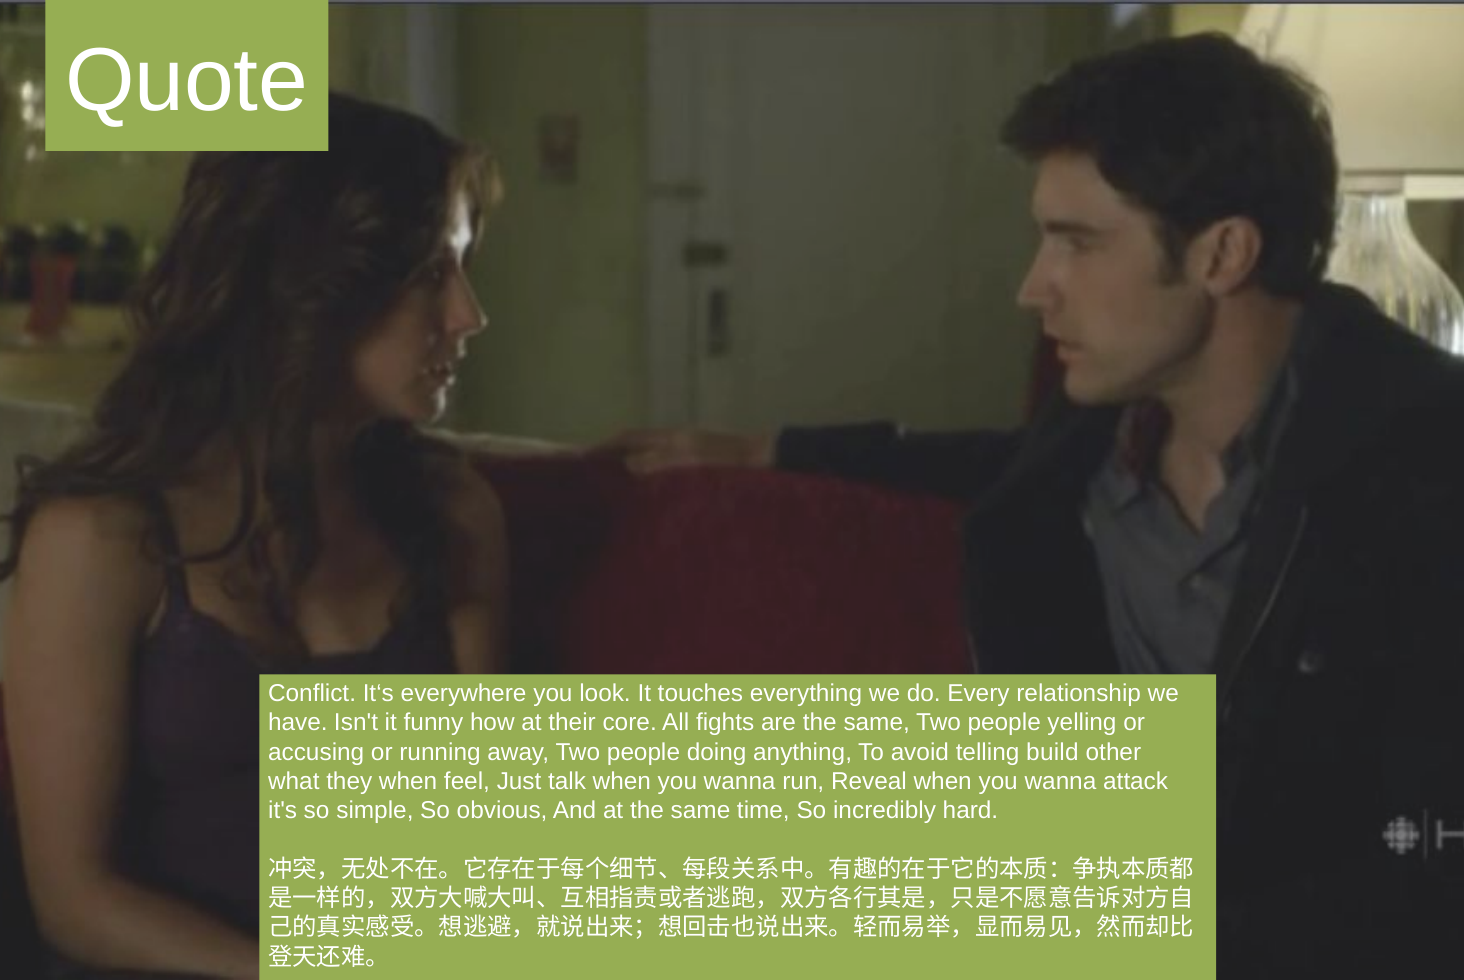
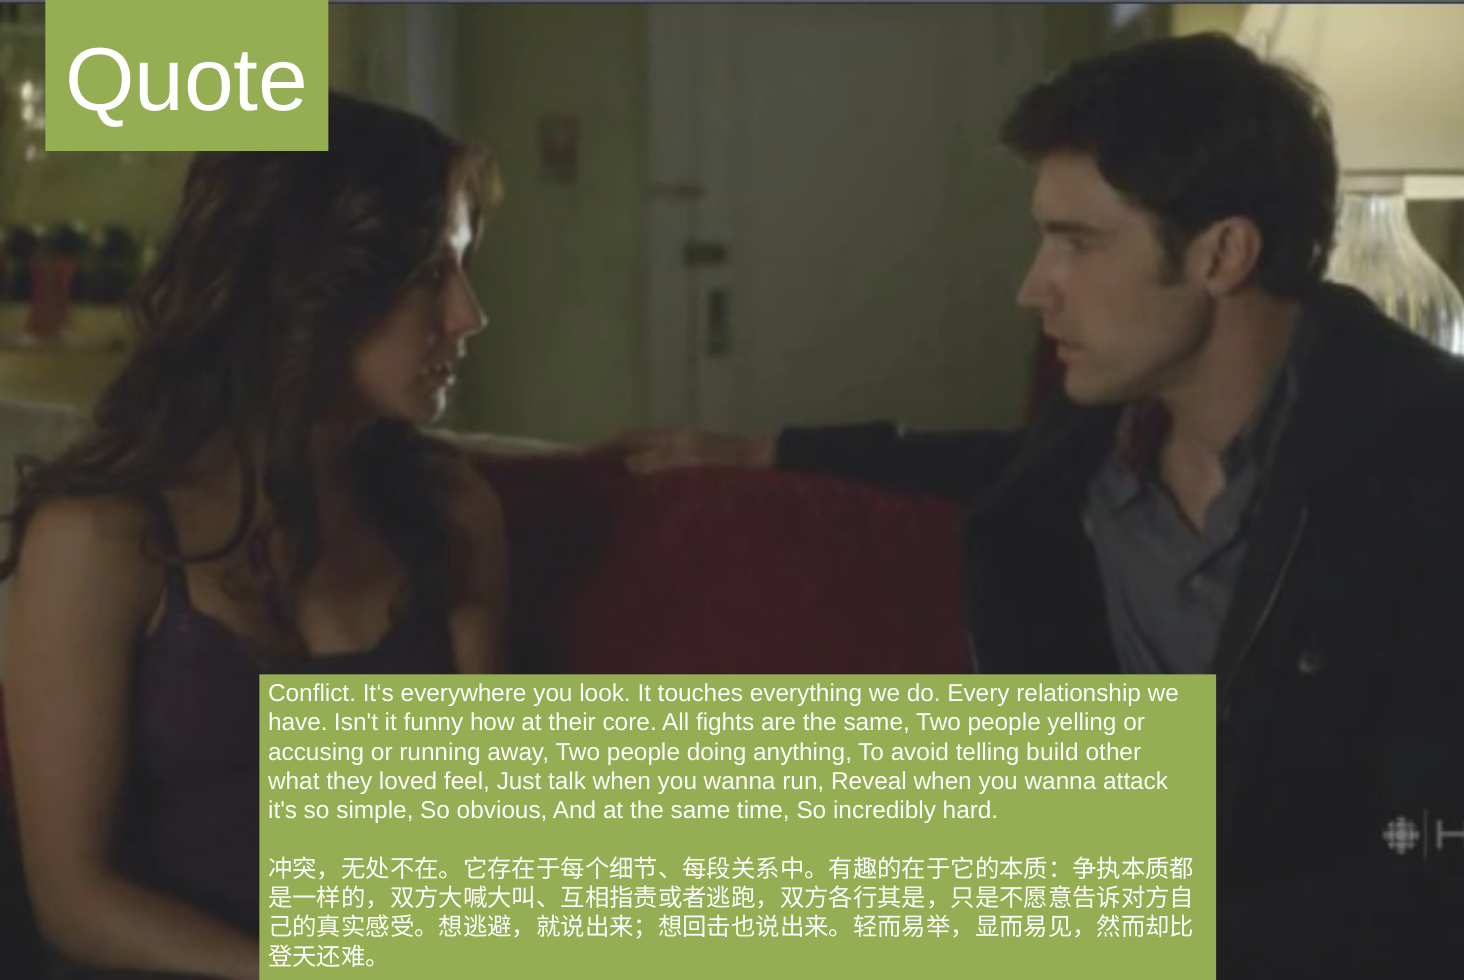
they when: when -> loved
